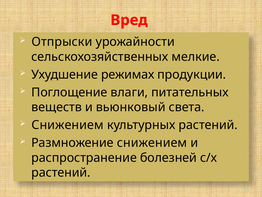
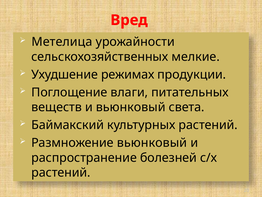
Отпрыски: Отпрыски -> Метелица
Снижением at (68, 125): Снижением -> Баймакский
Размножение снижением: снижением -> вьюнковый
